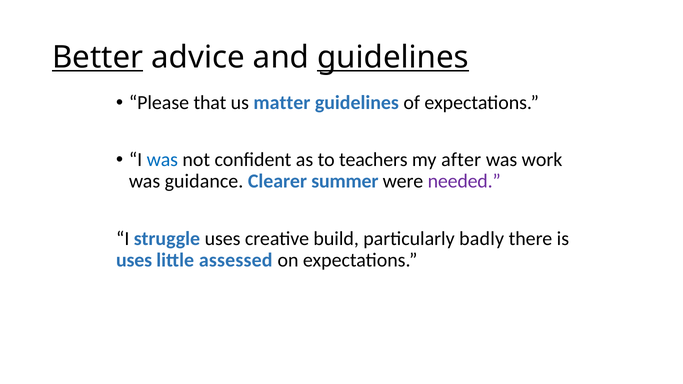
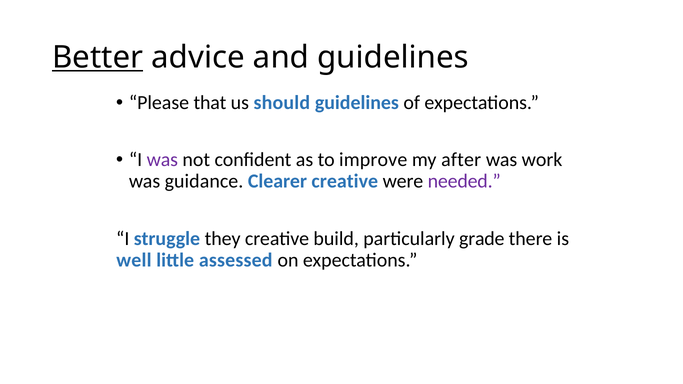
guidelines at (393, 57) underline: present -> none
matter: matter -> should
was at (162, 160) colour: blue -> purple
teachers: teachers -> improve
Clearer summer: summer -> creative
struggle uses: uses -> they
badly: badly -> grade
uses at (134, 260): uses -> well
